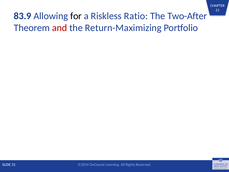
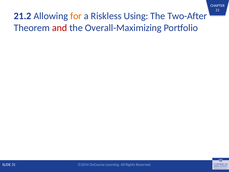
83.9: 83.9 -> 21.2
for colour: black -> orange
Ratio: Ratio -> Using
Return-Maximizing: Return-Maximizing -> Overall-Maximizing
